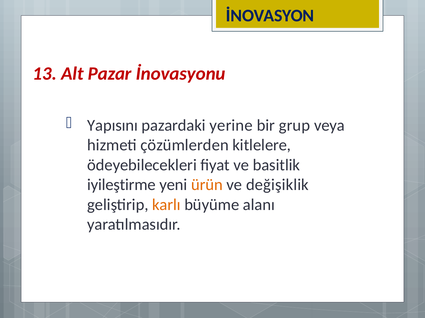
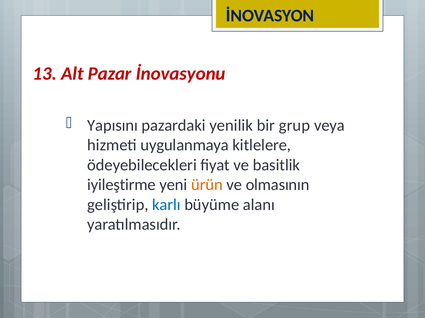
yerine: yerine -> yenilik
çözümlerden: çözümlerden -> uygulanmaya
değişiklik: değişiklik -> olmasının
karlı colour: orange -> blue
